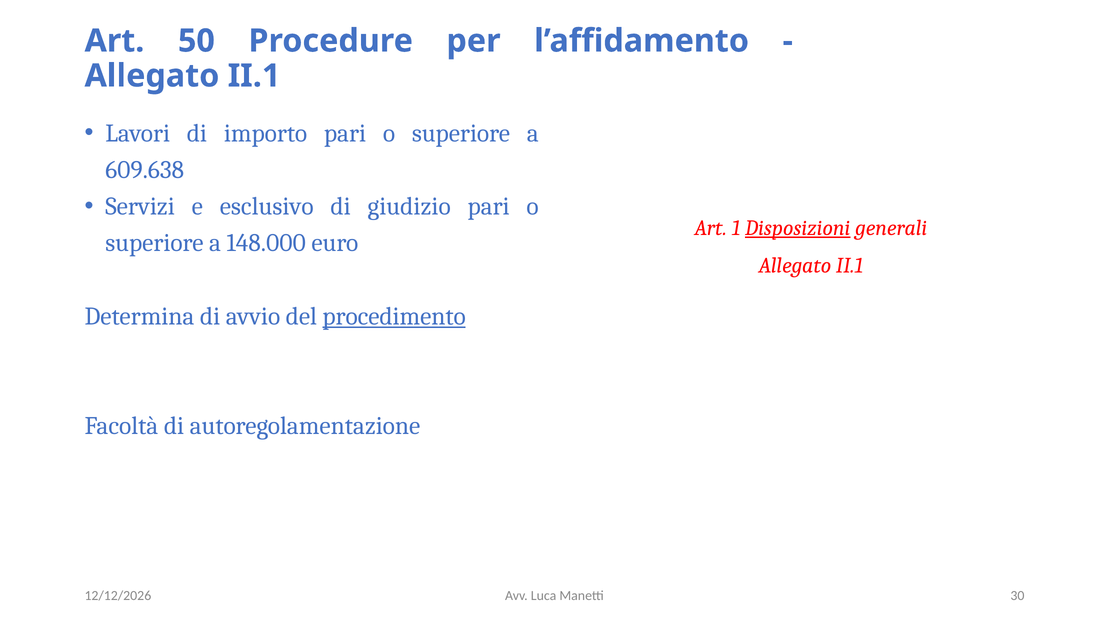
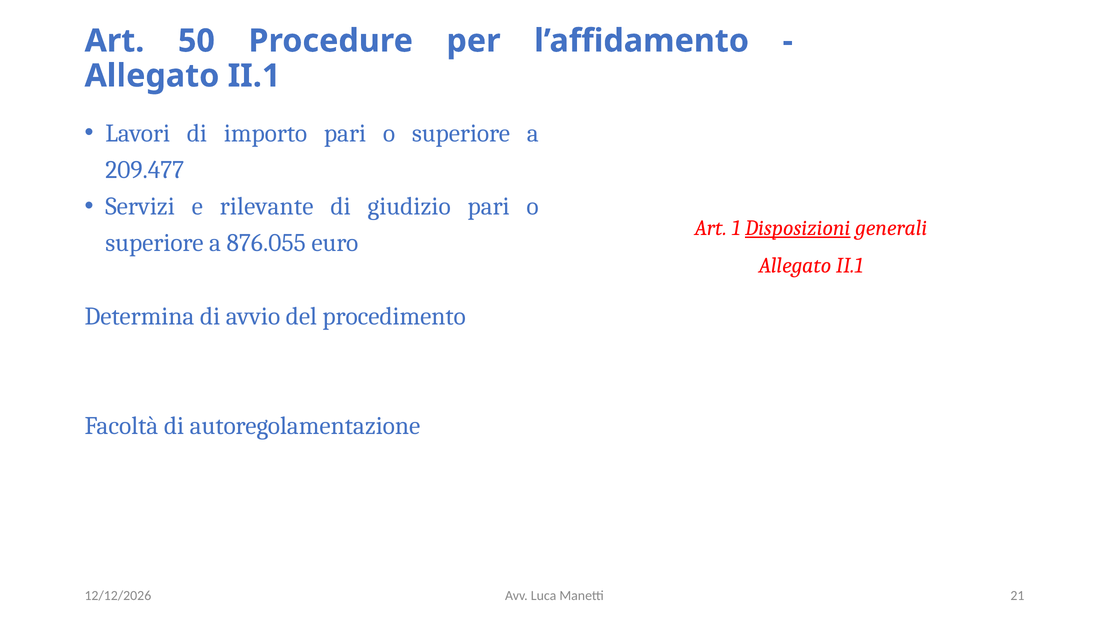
609.638: 609.638 -> 209.477
esclusivo: esclusivo -> rilevante
148.000: 148.000 -> 876.055
procedimento underline: present -> none
30: 30 -> 21
